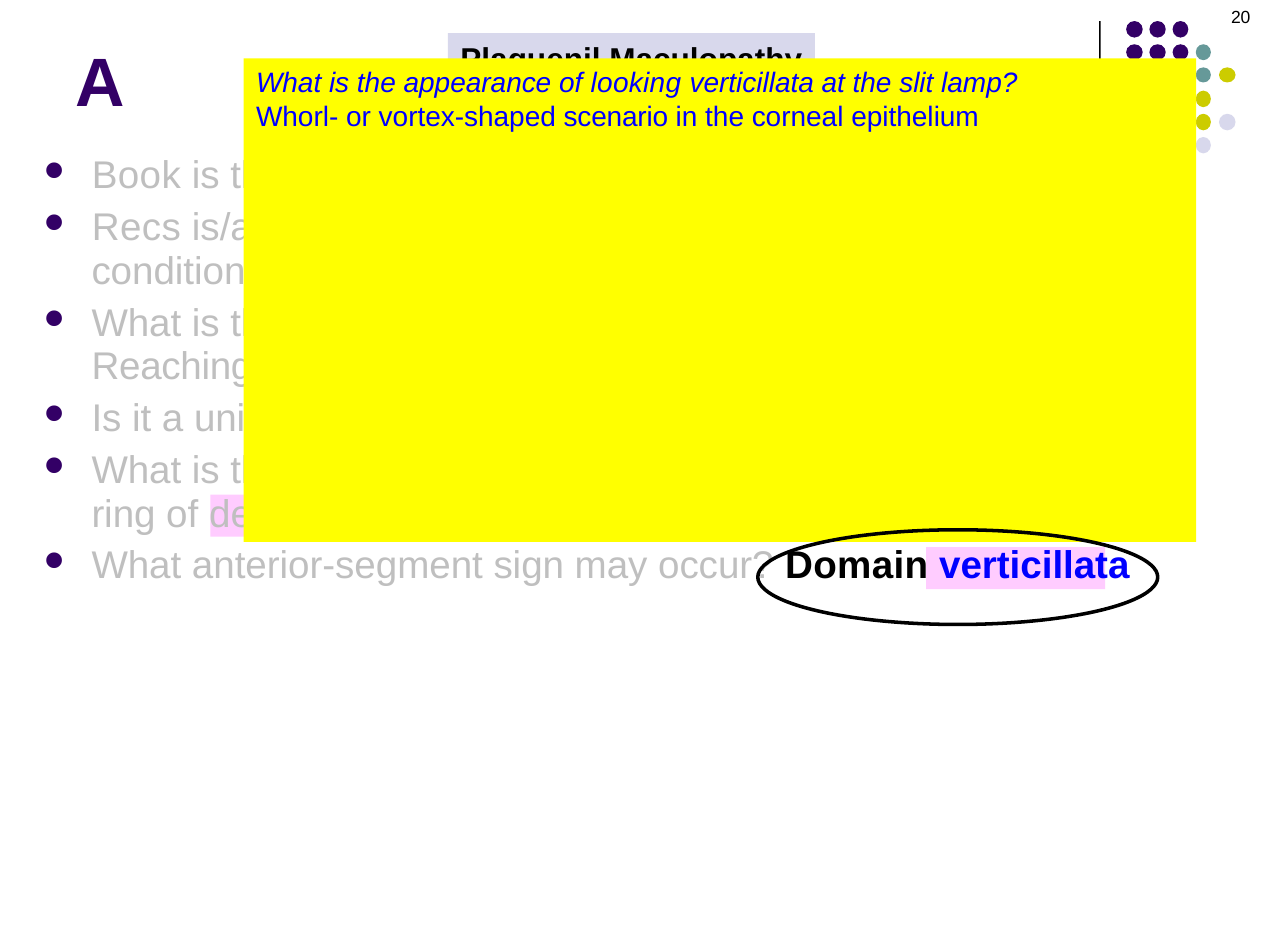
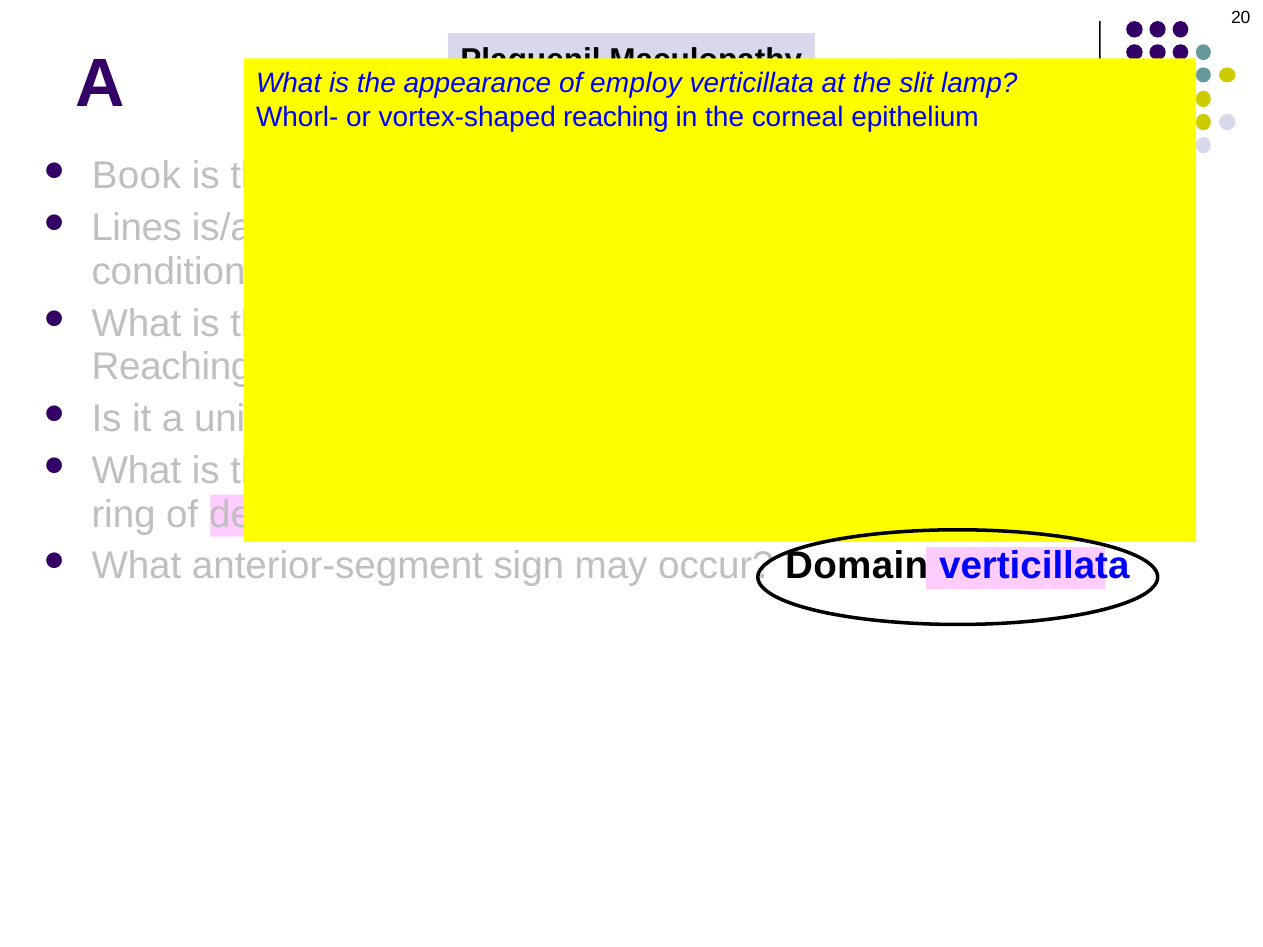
looking: looking -> employ
vortex-shaped scenario: scenario -> reaching
Recs: Recs -> Lines
